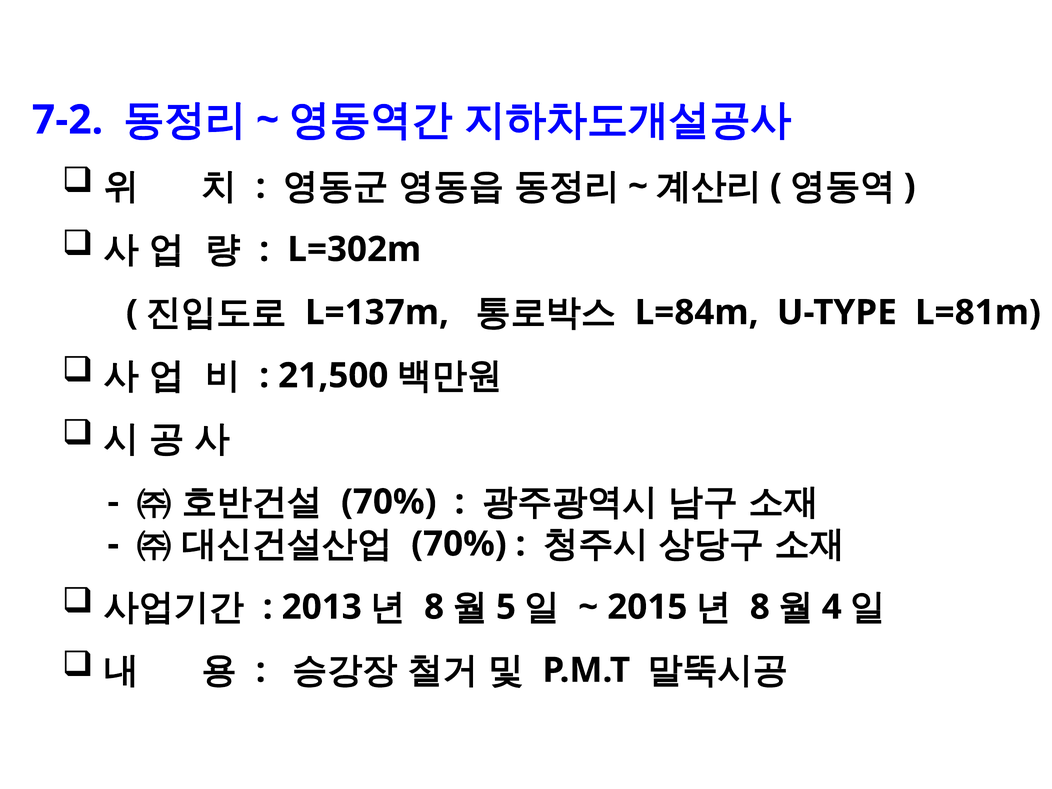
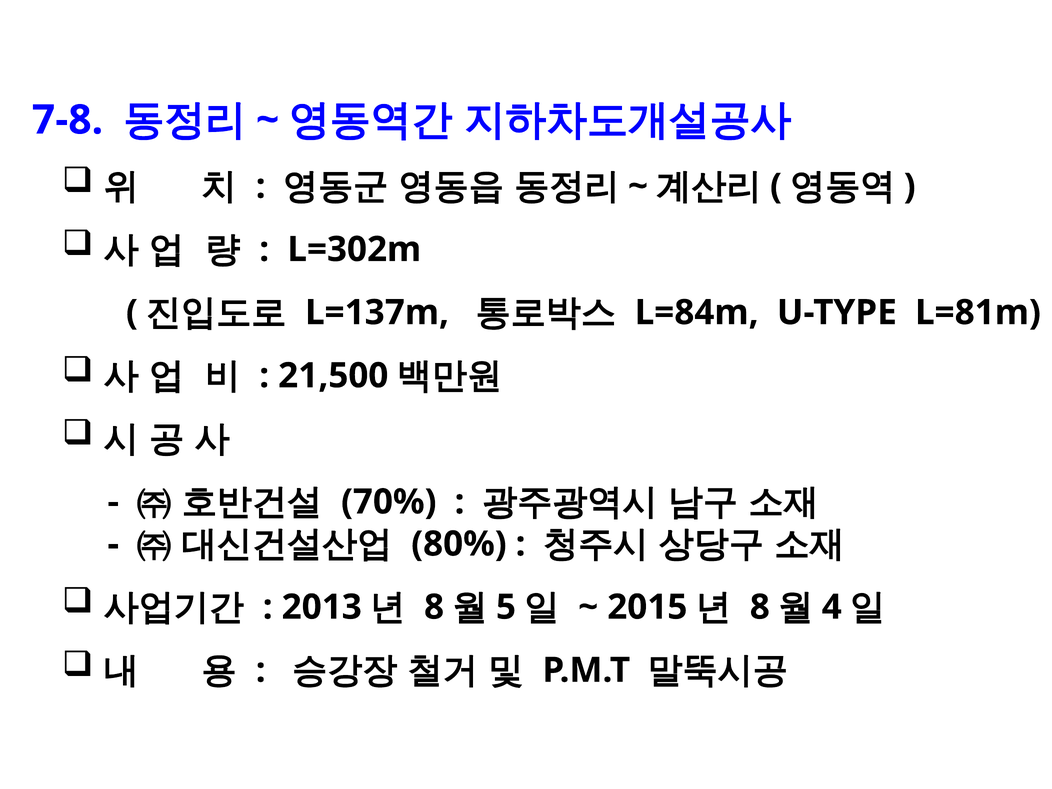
7-2: 7-2 -> 7-8
70% at (459, 544): 70% -> 80%
